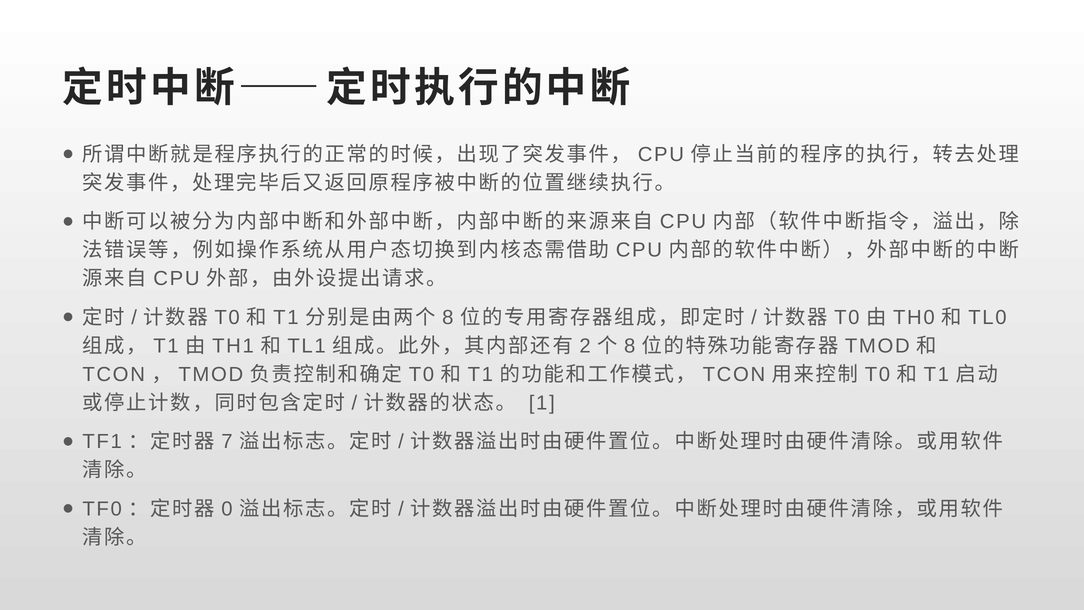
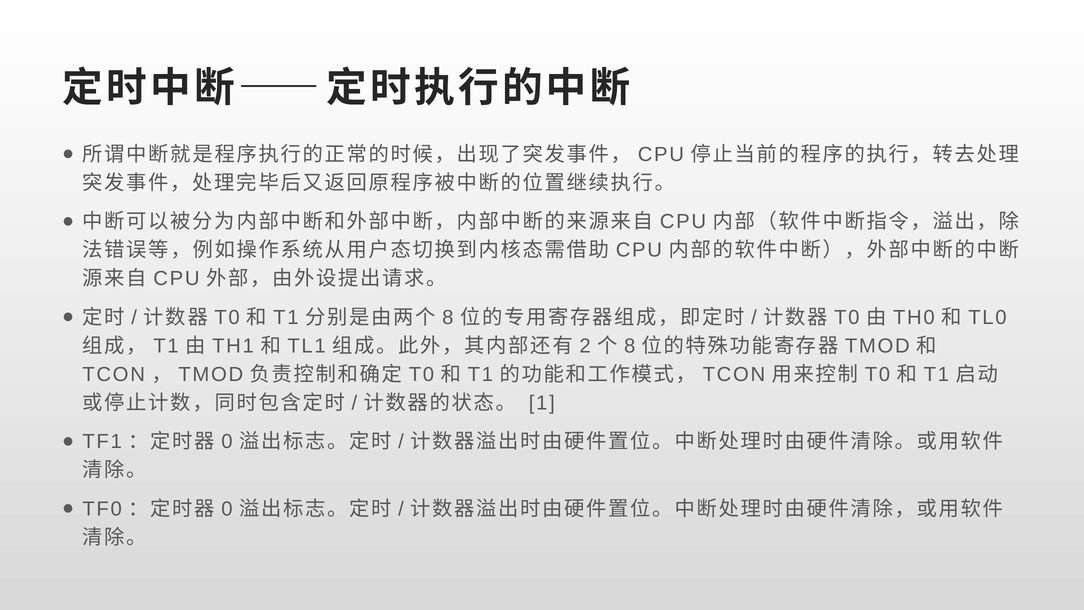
7 at (227, 442): 7 -> 0
